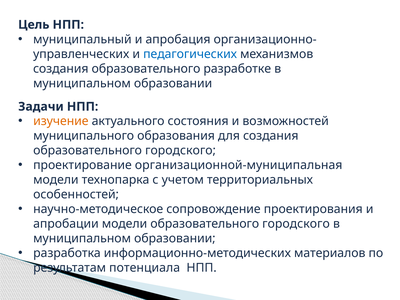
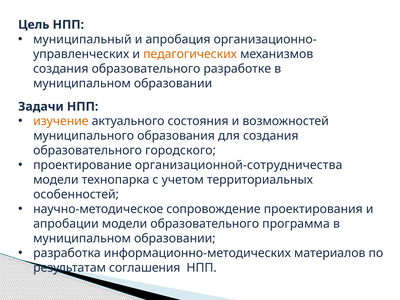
педагогических colour: blue -> orange
организационной-муниципальная: организационной-муниципальная -> организационной-сотрудничества
модели образовательного городского: городского -> программа
потенциала: потенциала -> соглашения
